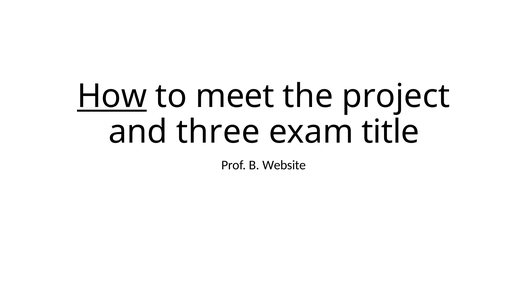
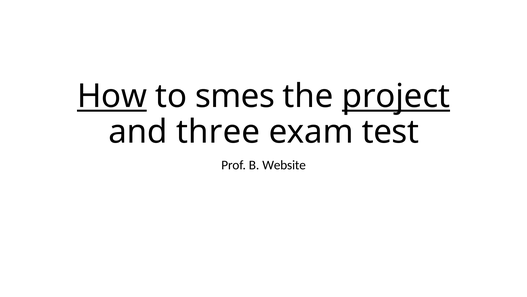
meet: meet -> smes
project underline: none -> present
title: title -> test
